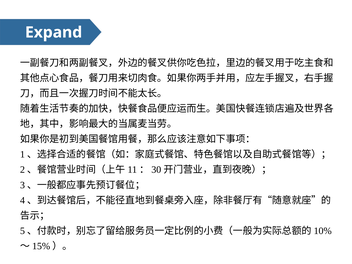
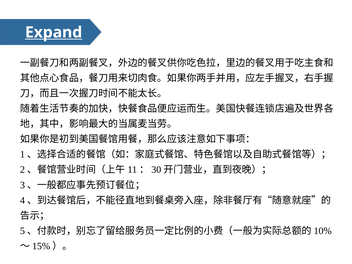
Expand underline: none -> present
